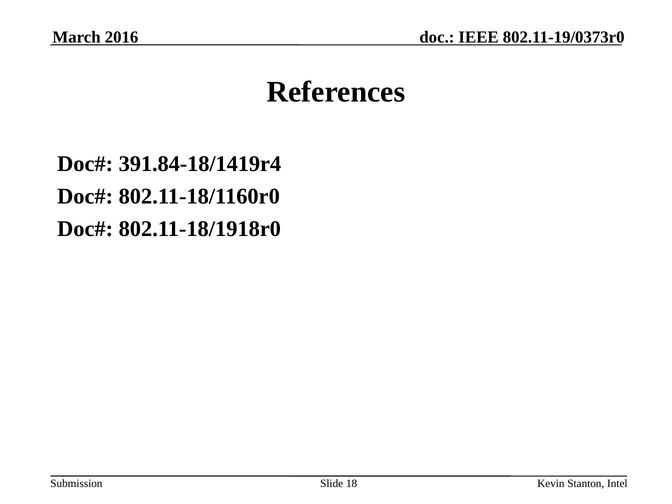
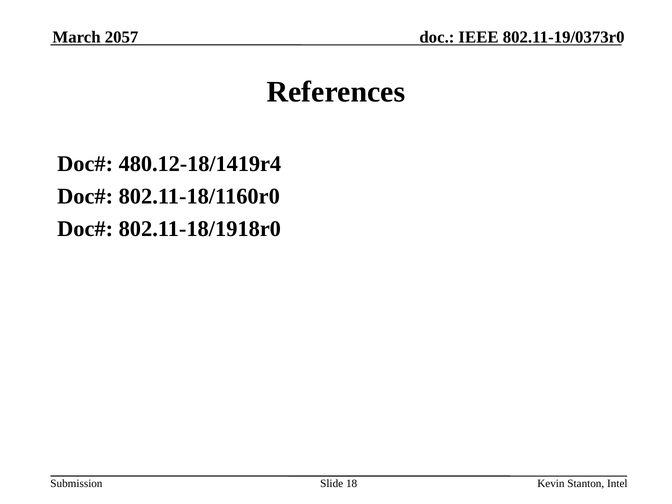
2016: 2016 -> 2057
391.84-18/1419r4: 391.84-18/1419r4 -> 480.12-18/1419r4
